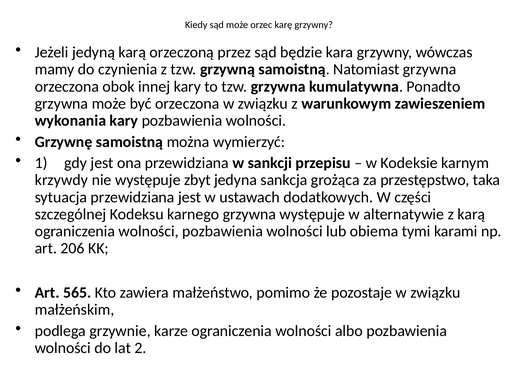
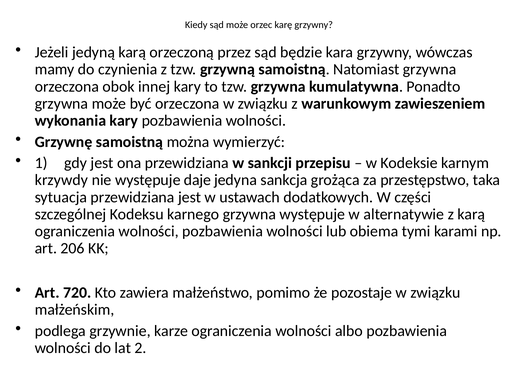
zbyt: zbyt -> daje
565: 565 -> 720
